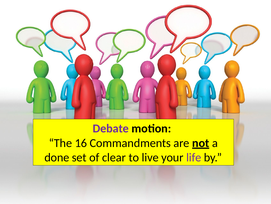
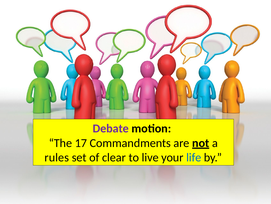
16: 16 -> 17
done: done -> rules
life colour: purple -> blue
